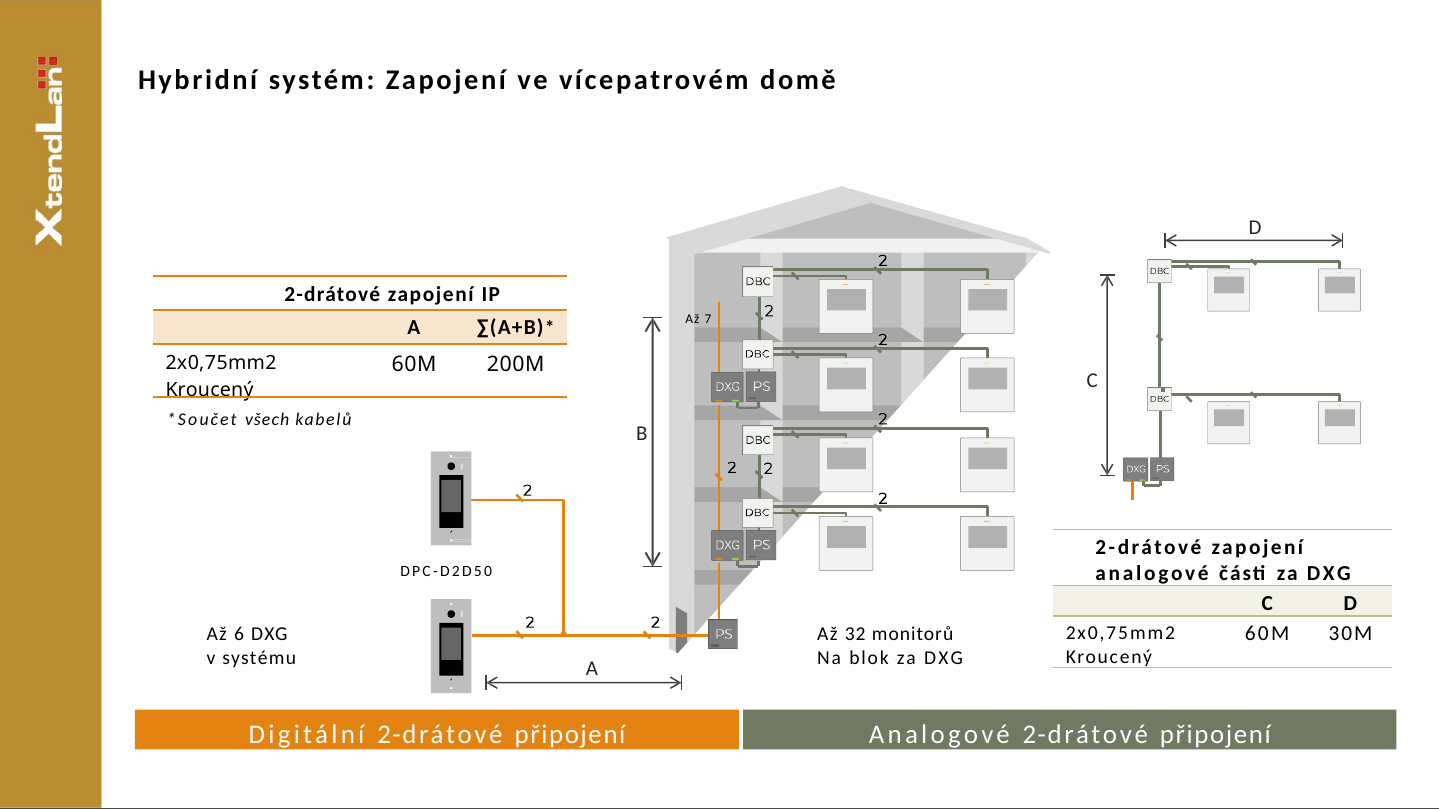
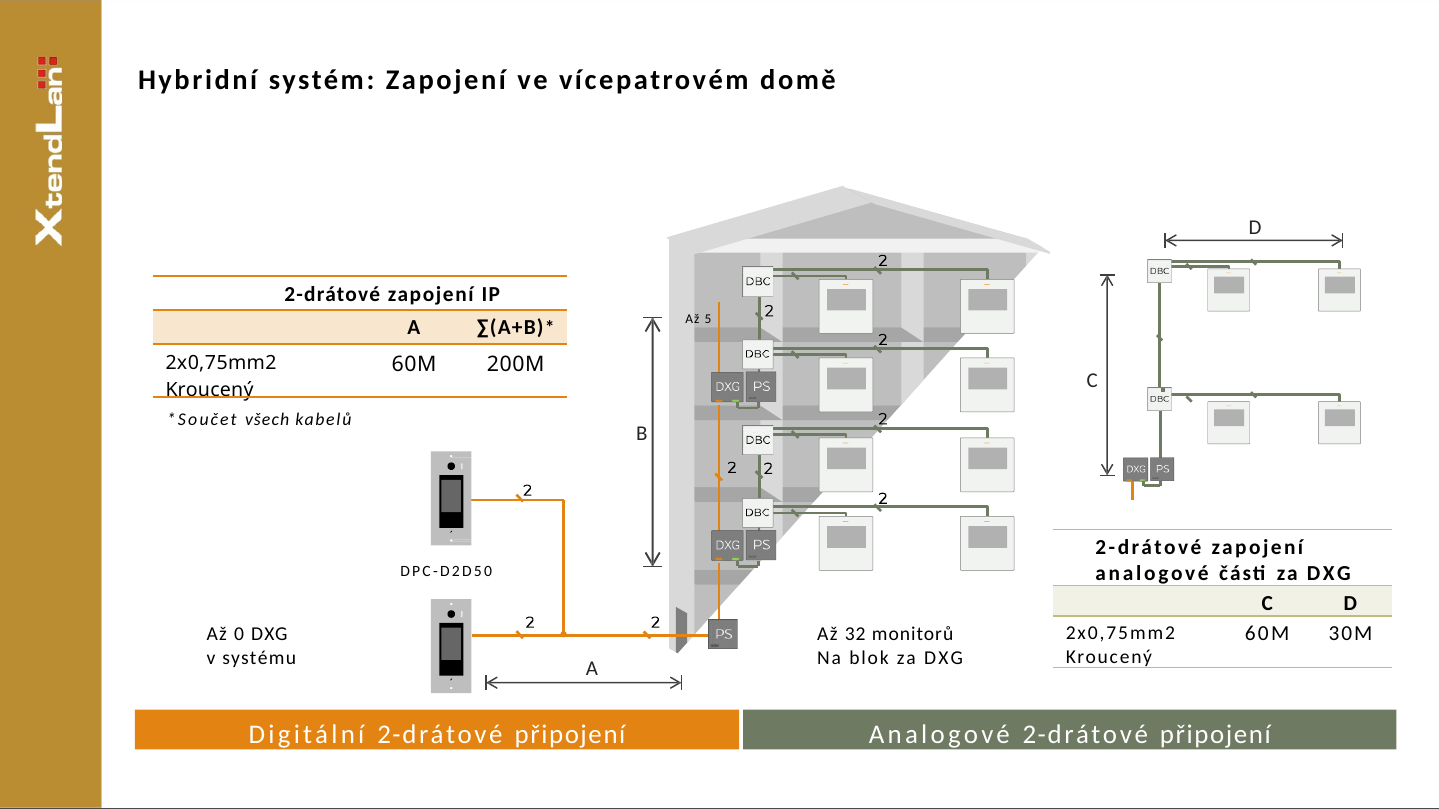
7: 7 -> 5
6: 6 -> 0
